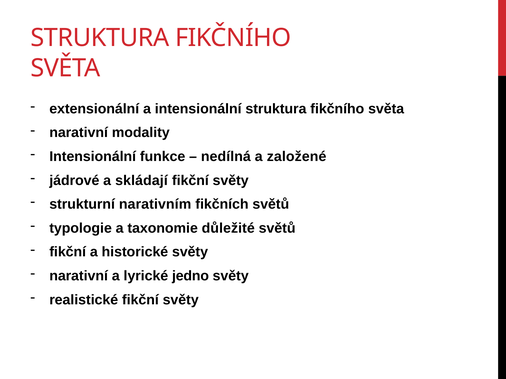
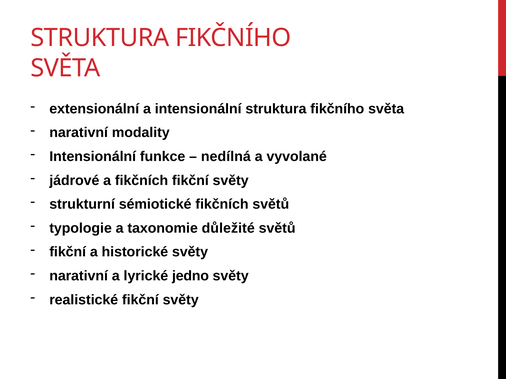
založené: založené -> vyvolané
a skládají: skládají -> fikčních
narativním: narativním -> sémiotické
